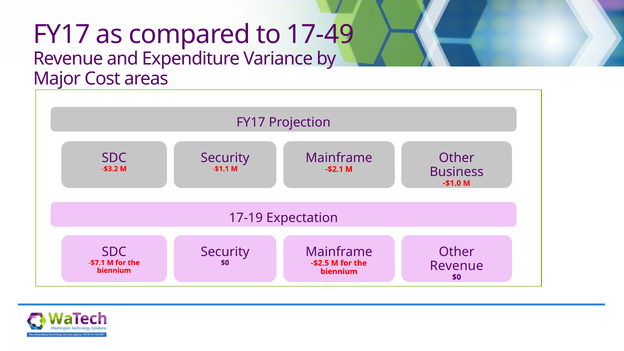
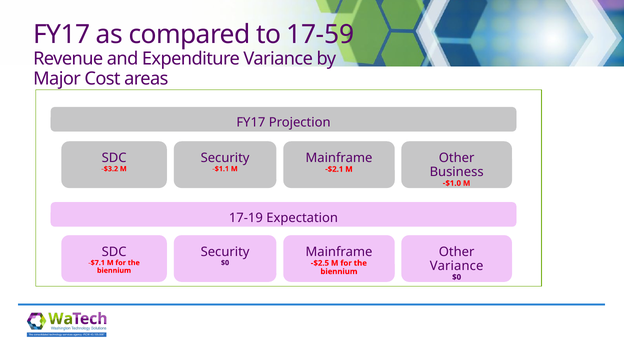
17-49: 17-49 -> 17-59
Revenue at (457, 266): Revenue -> Variance
